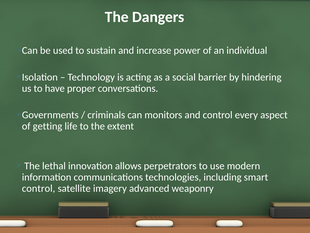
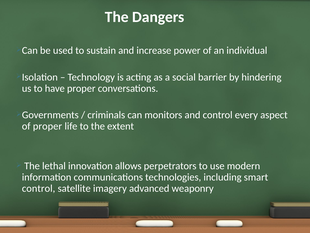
of getting: getting -> proper
